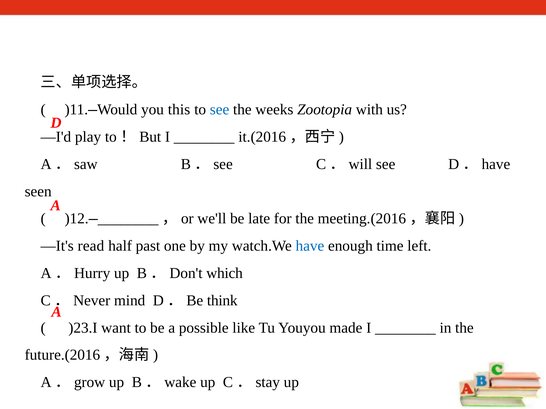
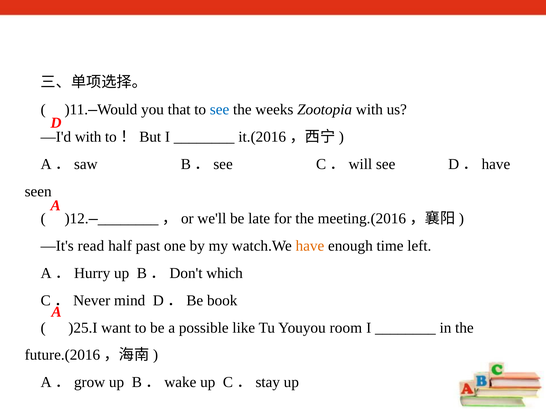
this: this -> that
—I'd play: play -> with
have colour: blue -> orange
think: think -> book
)23.I: )23.I -> )25.I
made: made -> room
